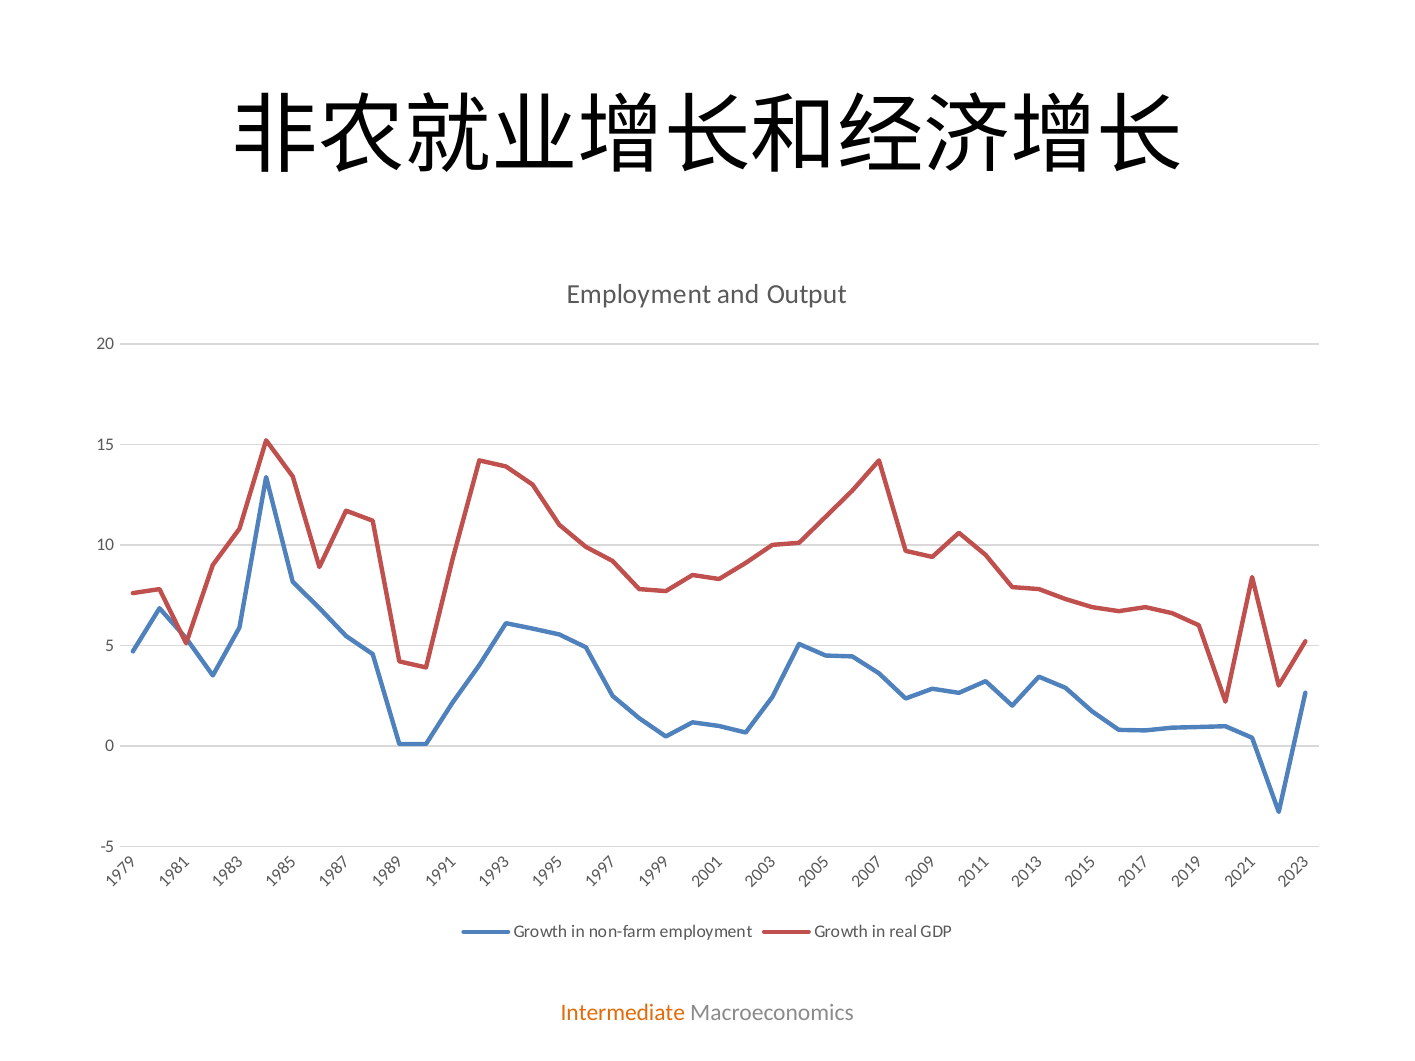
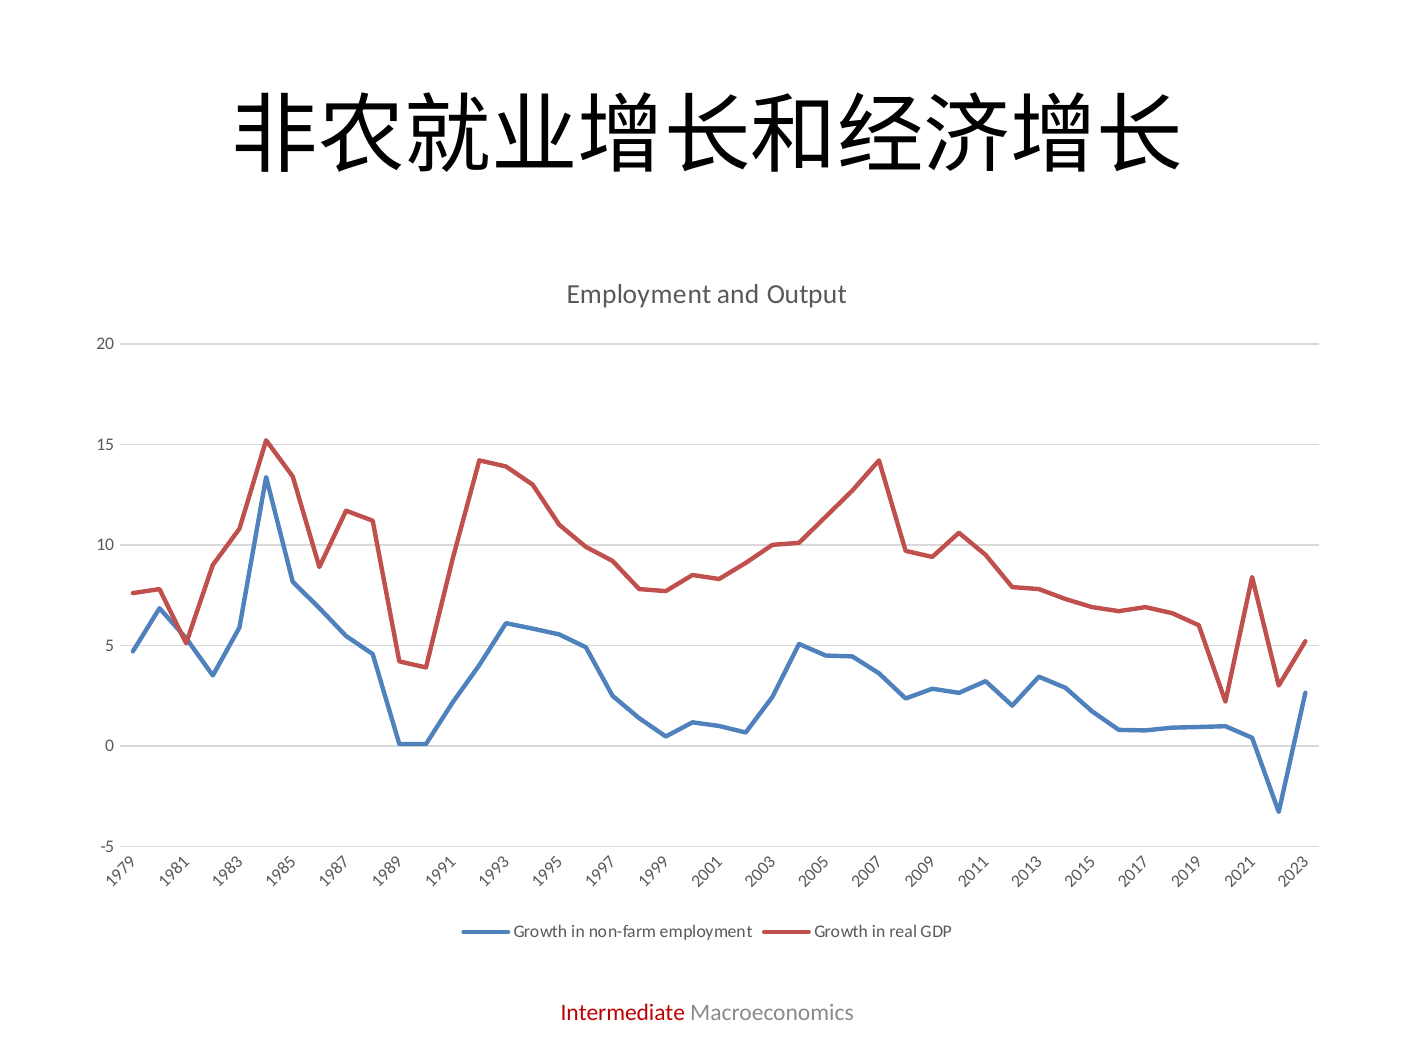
Intermediate colour: orange -> red
